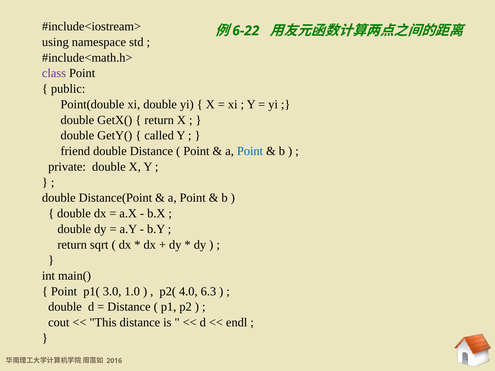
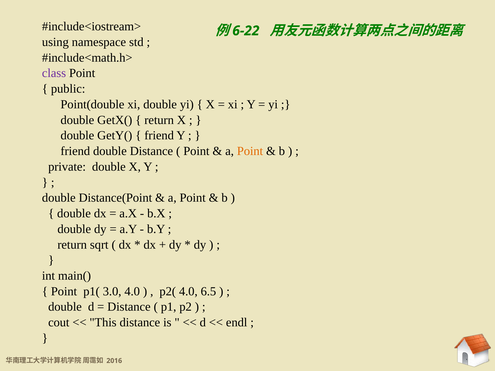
called at (159, 136): called -> friend
Point at (250, 151) colour: blue -> orange
3.0 1.0: 1.0 -> 4.0
6.3: 6.3 -> 6.5
